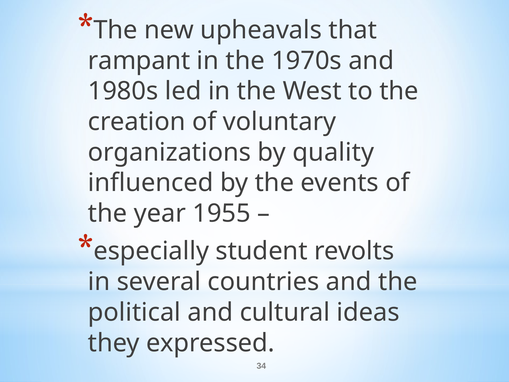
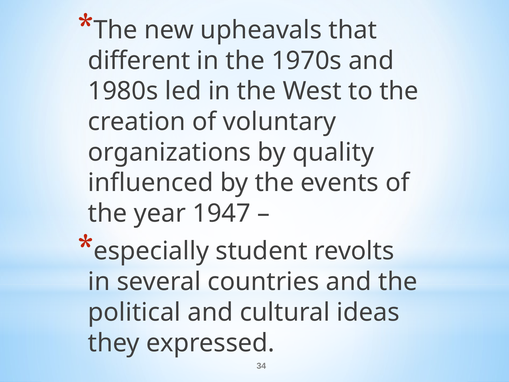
rampant: rampant -> different
1955: 1955 -> 1947
